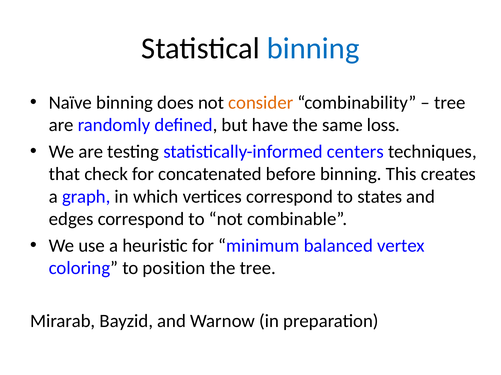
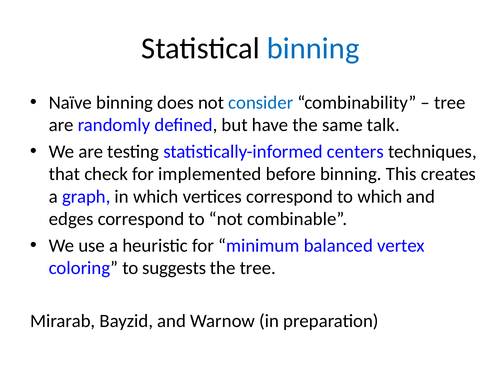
consider colour: orange -> blue
loss: loss -> talk
concatenated: concatenated -> implemented
to states: states -> which
position: position -> suggests
